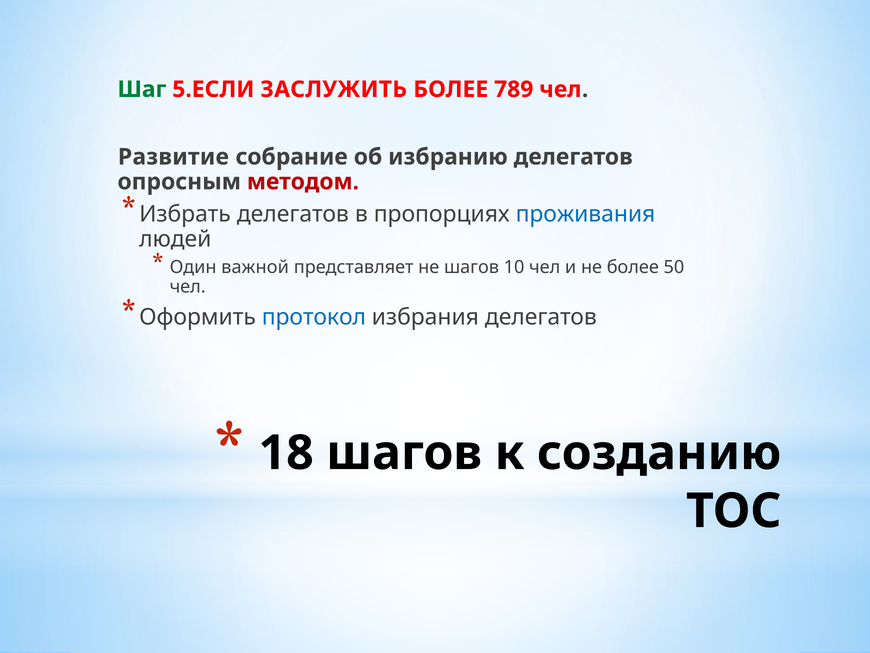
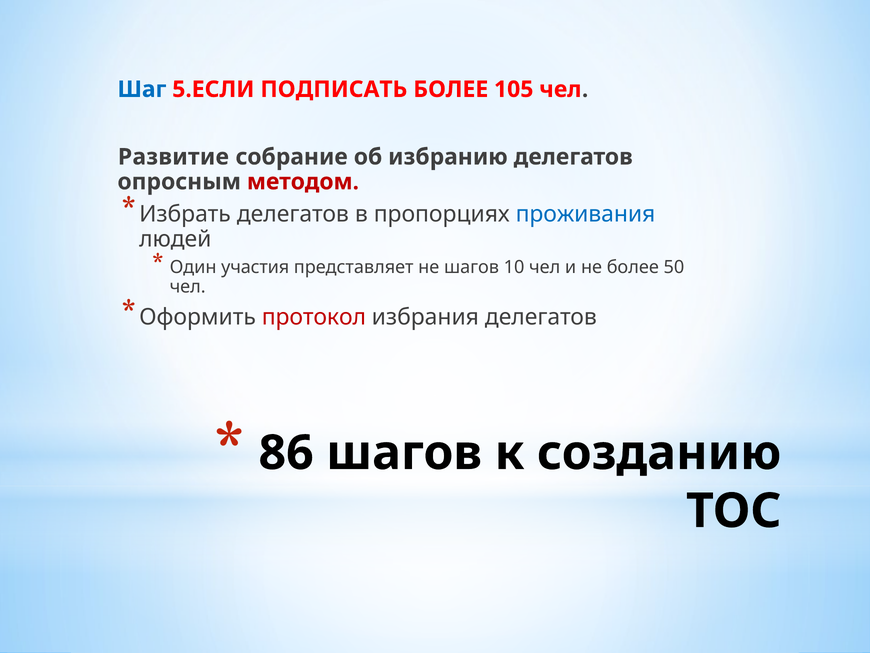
Шаг colour: green -> blue
ЗАСЛУЖИТЬ: ЗАСЛУЖИТЬ -> ПОДПИСАТЬ
789: 789 -> 105
важной: важной -> участия
протокол colour: blue -> red
18: 18 -> 86
